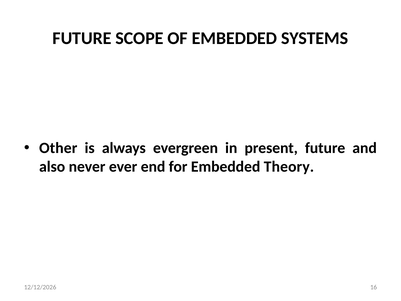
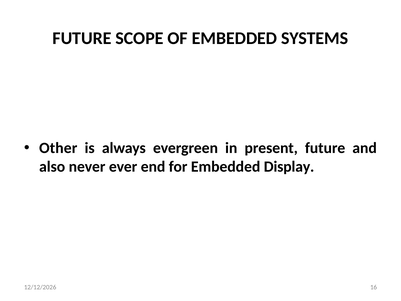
Theory: Theory -> Display
